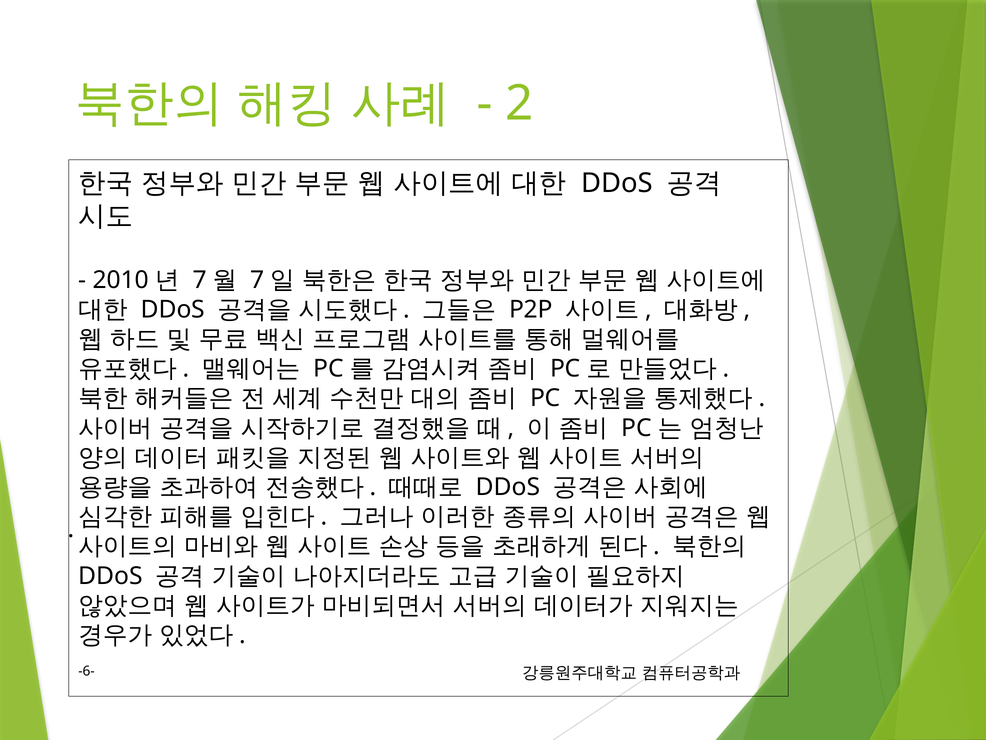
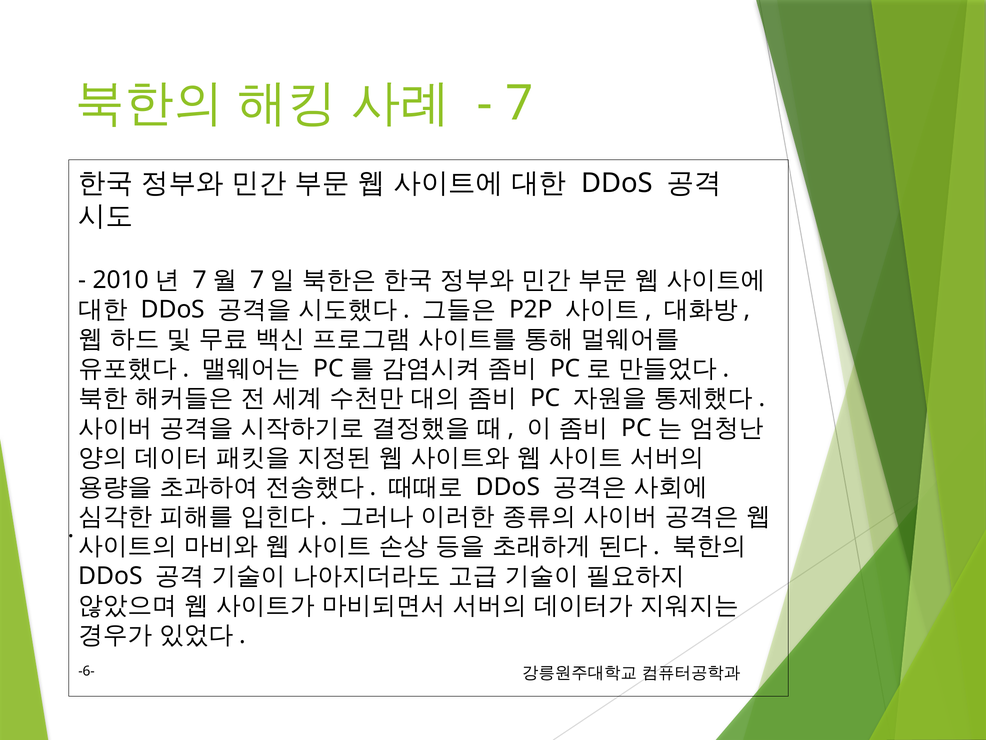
2: 2 -> 7
